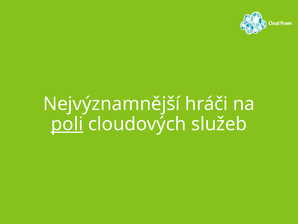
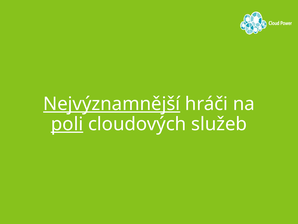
Nejvýznamnější underline: none -> present
